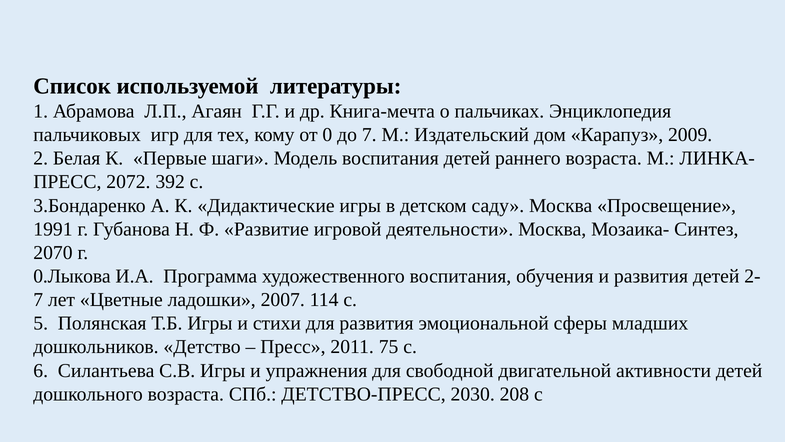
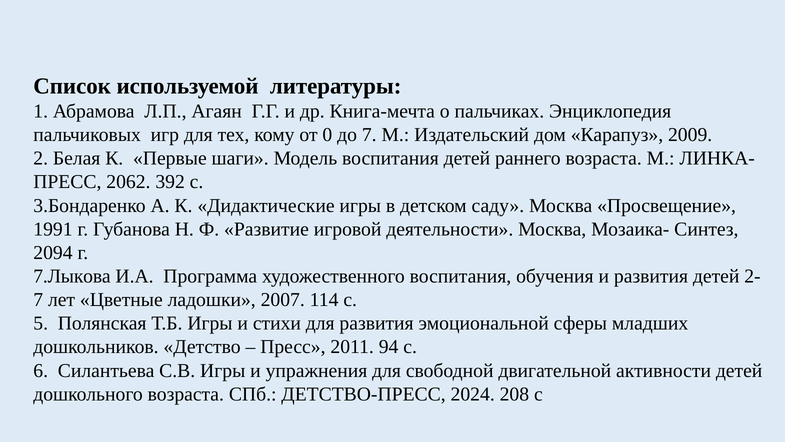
2072: 2072 -> 2062
2070: 2070 -> 2094
0.Лыкова: 0.Лыкова -> 7.Лыкова
75: 75 -> 94
2030: 2030 -> 2024
